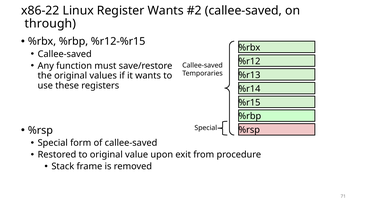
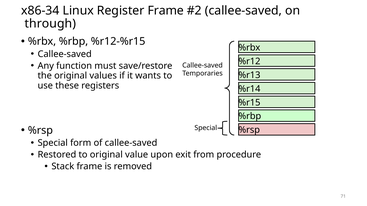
x86-22: x86-22 -> x86-34
Register Wants: Wants -> Frame
